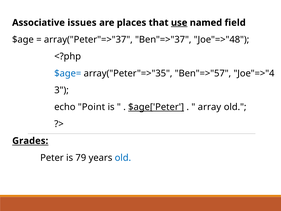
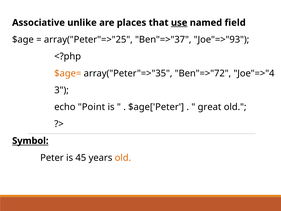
issues: issues -> unlike
array("Peter"=>"37: array("Peter"=>"37 -> array("Peter"=>"25
Joe"=>"48: Joe"=>"48 -> Joe"=>"93
$age= colour: blue -> orange
Ben"=>"57: Ben"=>"57 -> Ben"=>"72
$age['Peter underline: present -> none
array: array -> great
Grades: Grades -> Symbol
79: 79 -> 45
old at (123, 158) colour: blue -> orange
